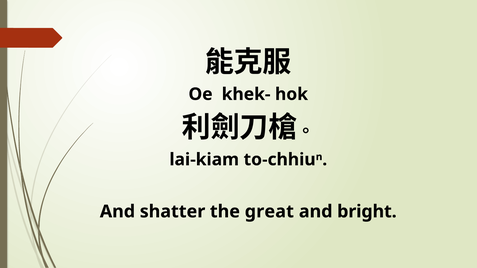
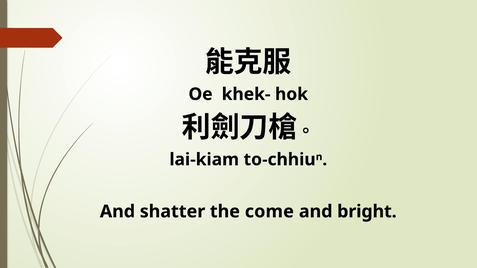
great: great -> come
